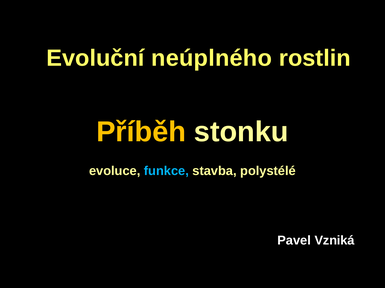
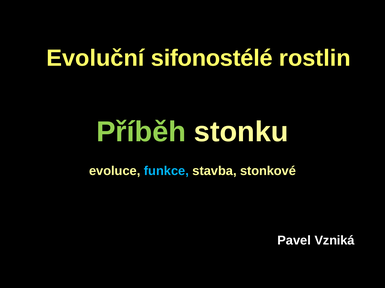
neúplného: neúplného -> sifonostélé
Příběh colour: yellow -> light green
polystélé: polystélé -> stonkové
